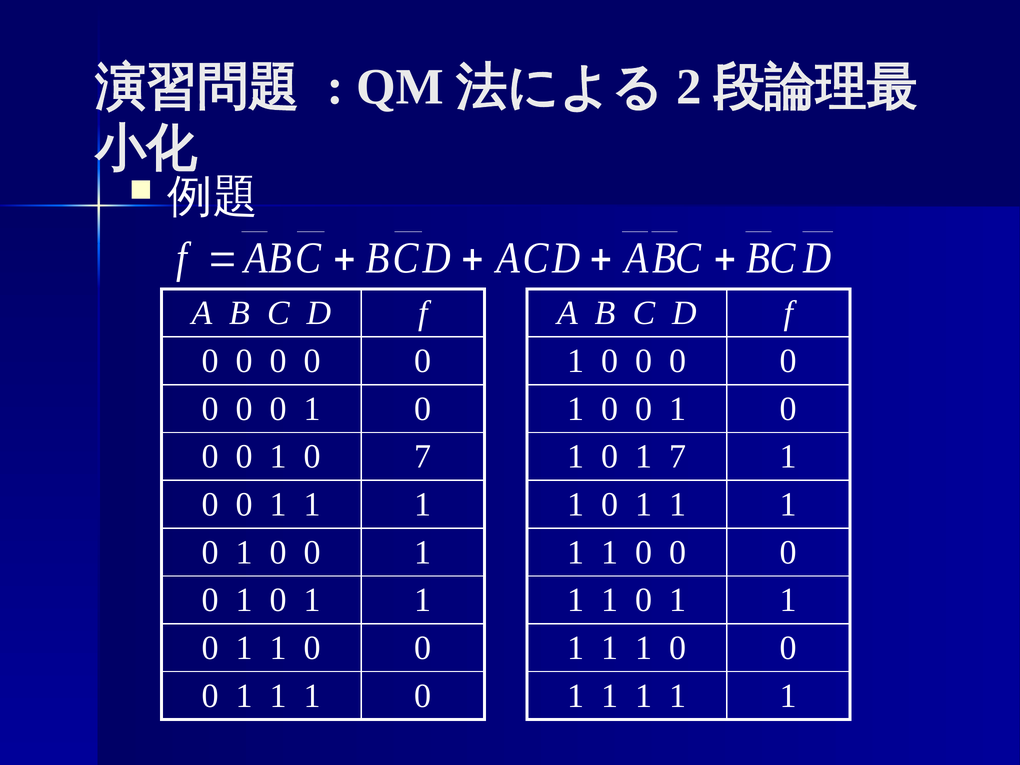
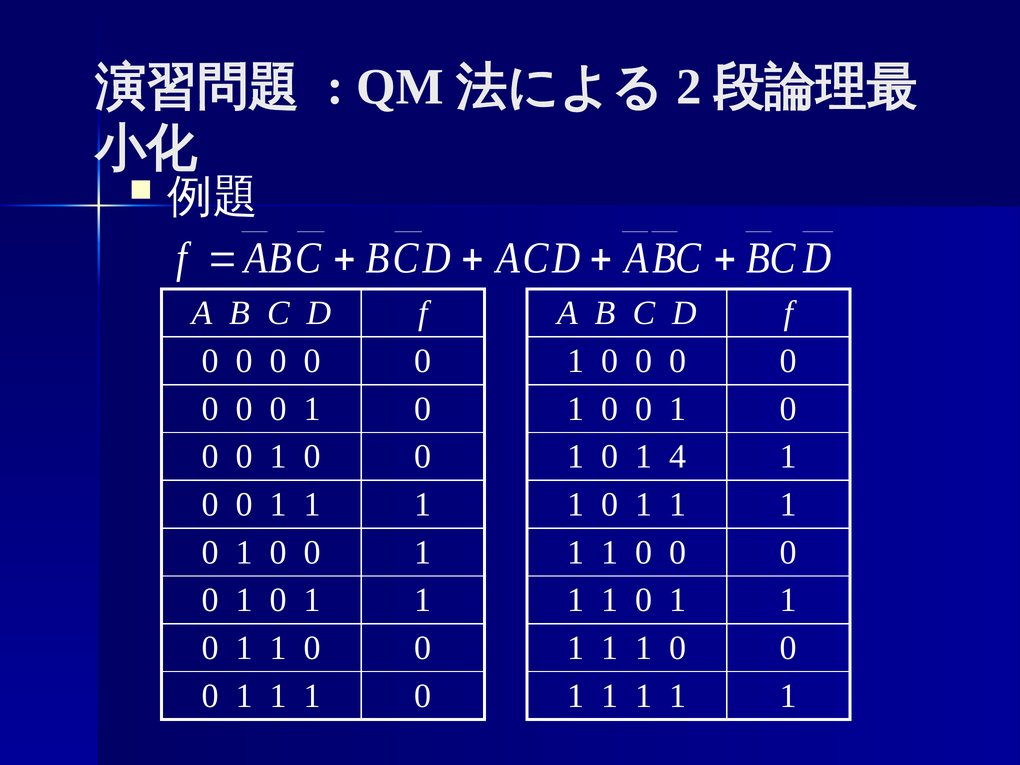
7 at (423, 457): 7 -> 0
1 7: 7 -> 4
